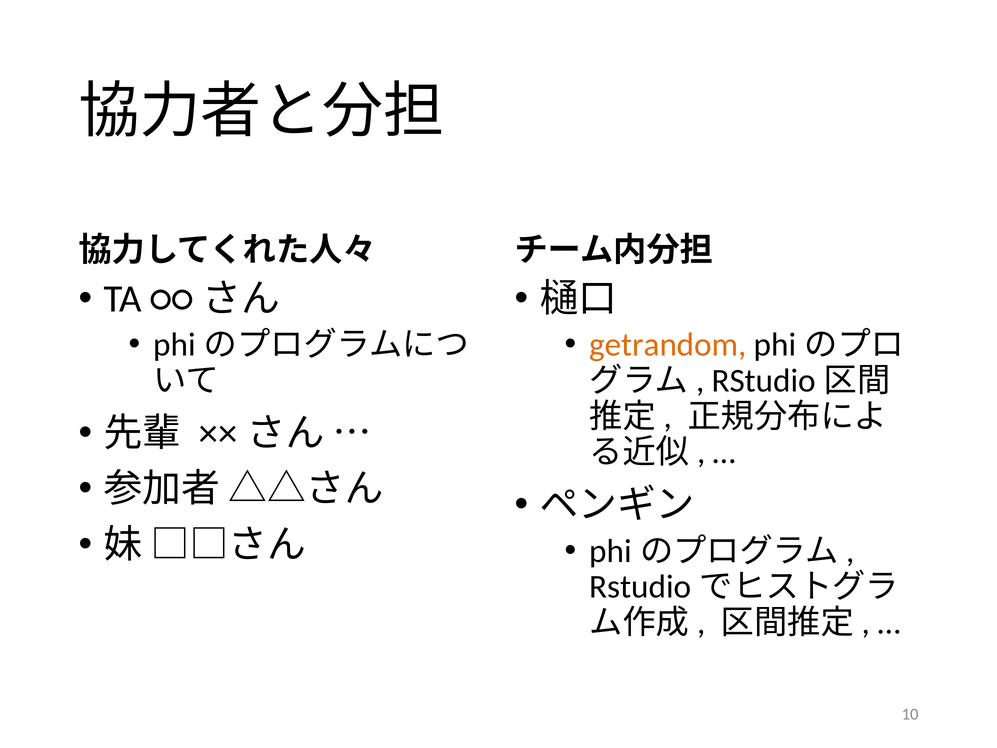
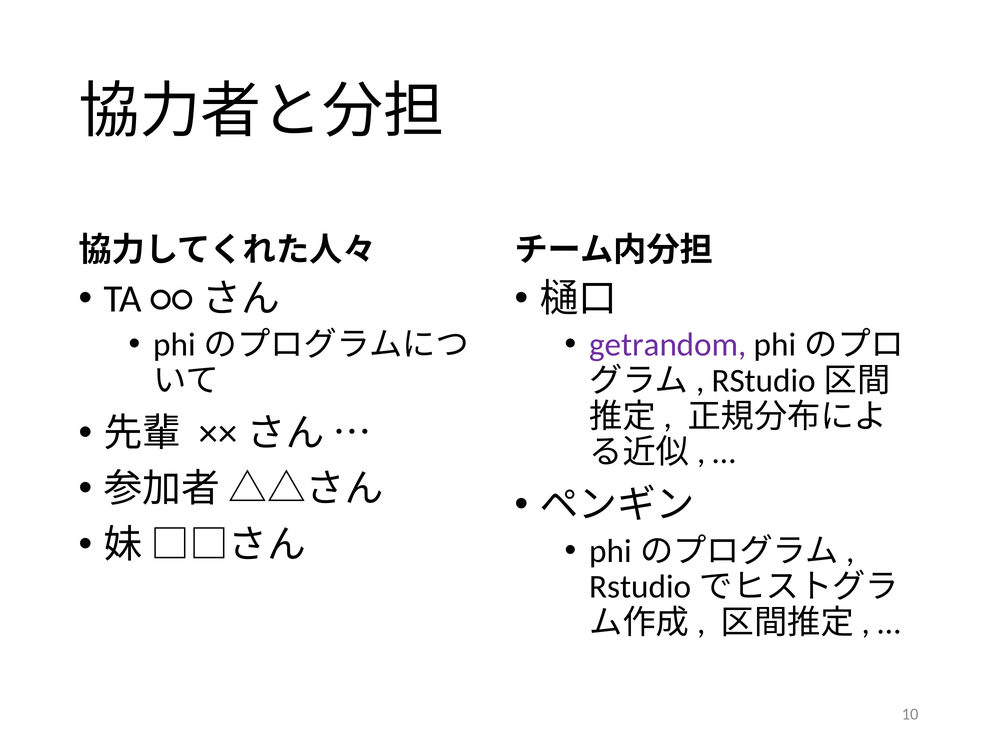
getrandom colour: orange -> purple
